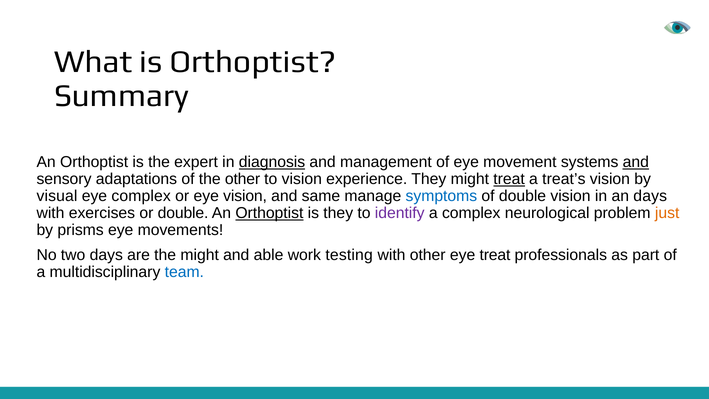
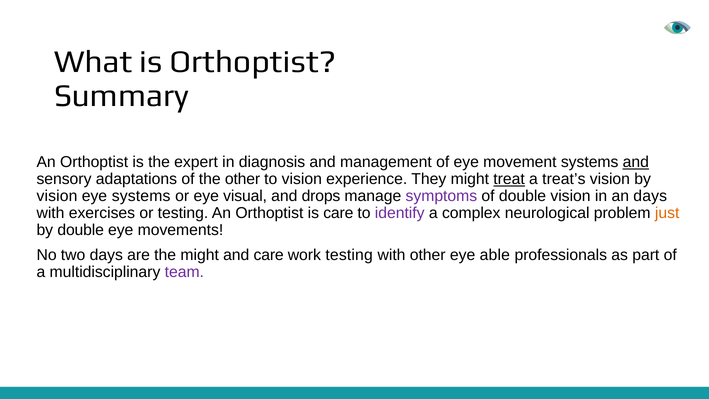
diagnosis underline: present -> none
visual at (57, 196): visual -> vision
eye complex: complex -> systems
eye vision: vision -> visual
same: same -> drops
symptoms colour: blue -> purple
or double: double -> testing
Orthoptist at (269, 213) underline: present -> none
is they: they -> care
by prisms: prisms -> double
and able: able -> care
eye treat: treat -> able
team colour: blue -> purple
